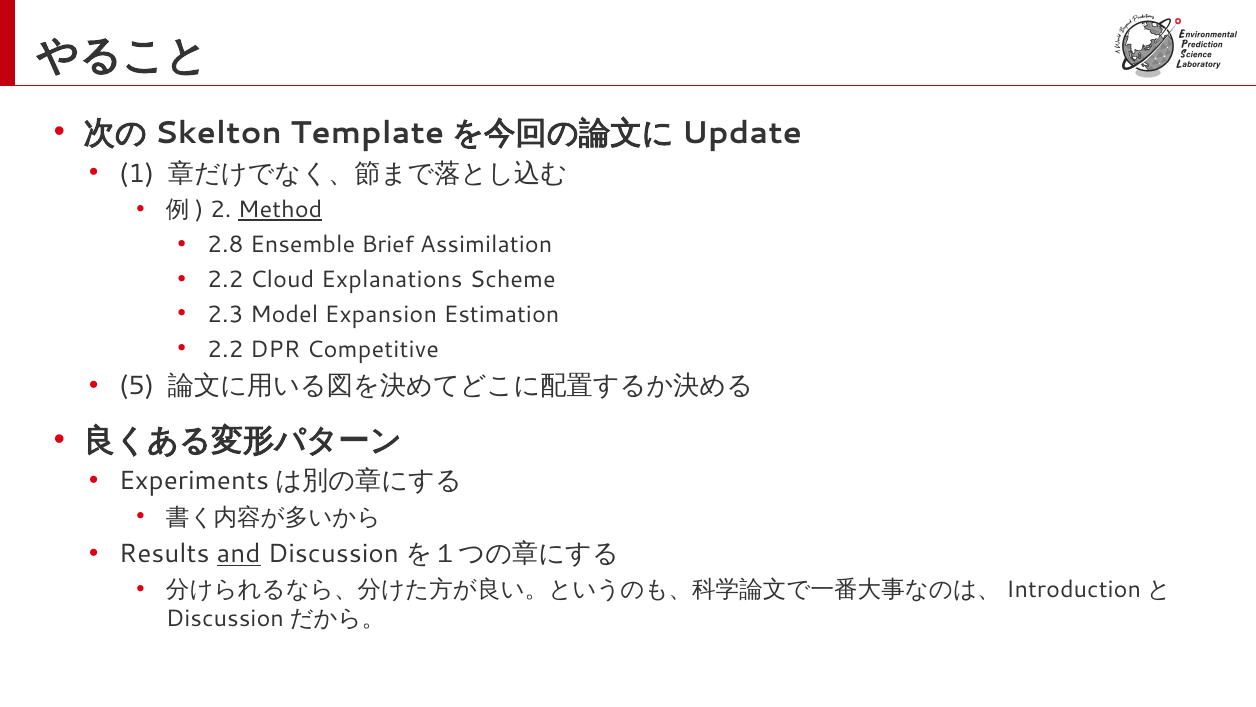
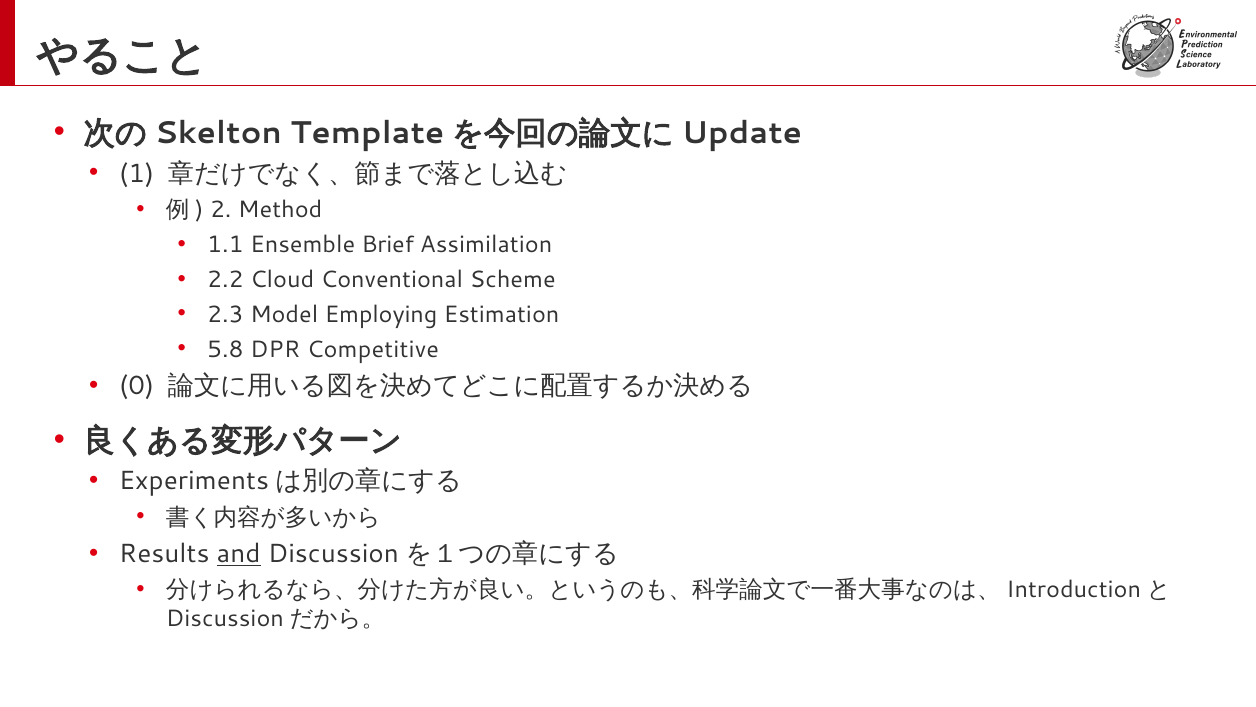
Method underline: present -> none
2.8: 2.8 -> 1.1
Explanations: Explanations -> Conventional
Expansion: Expansion -> Employing
2.2 at (225, 349): 2.2 -> 5.8
5: 5 -> 0
